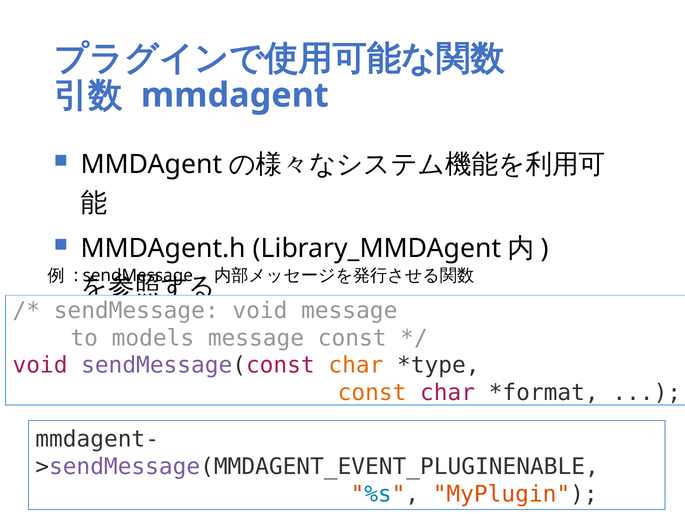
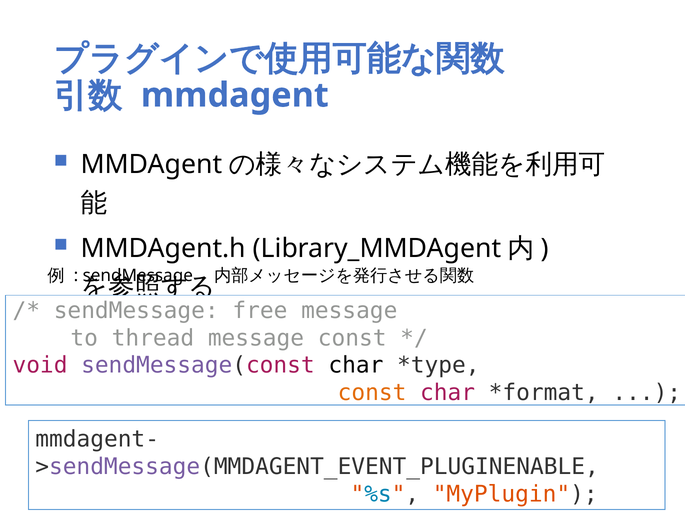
sendMessage void: void -> free
models: models -> thread
char at (356, 365) colour: orange -> black
